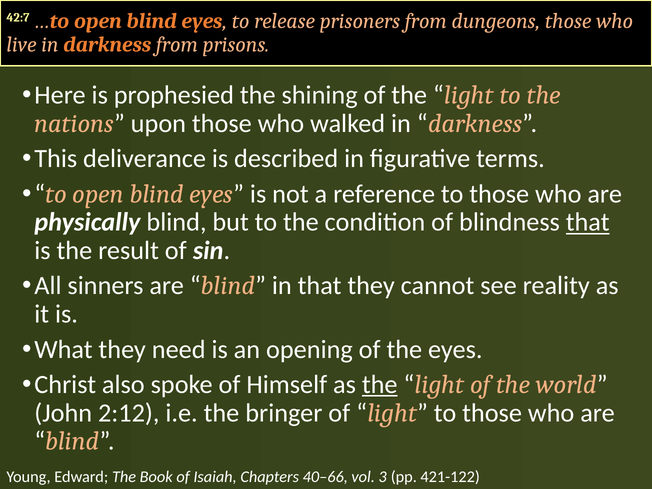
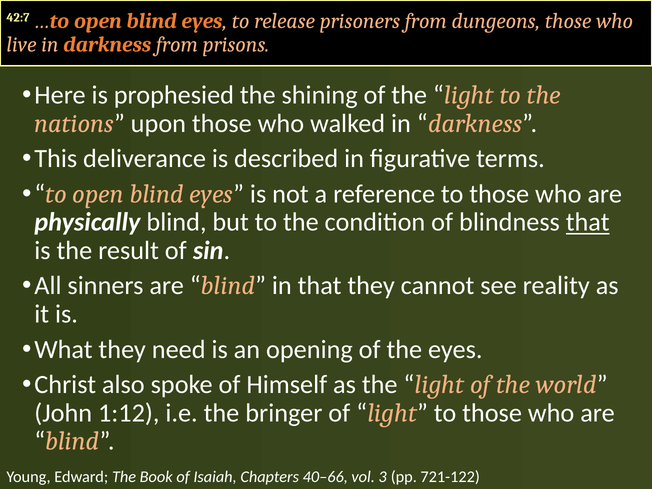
the at (380, 385) underline: present -> none
2:12: 2:12 -> 1:12
421-122: 421-122 -> 721-122
